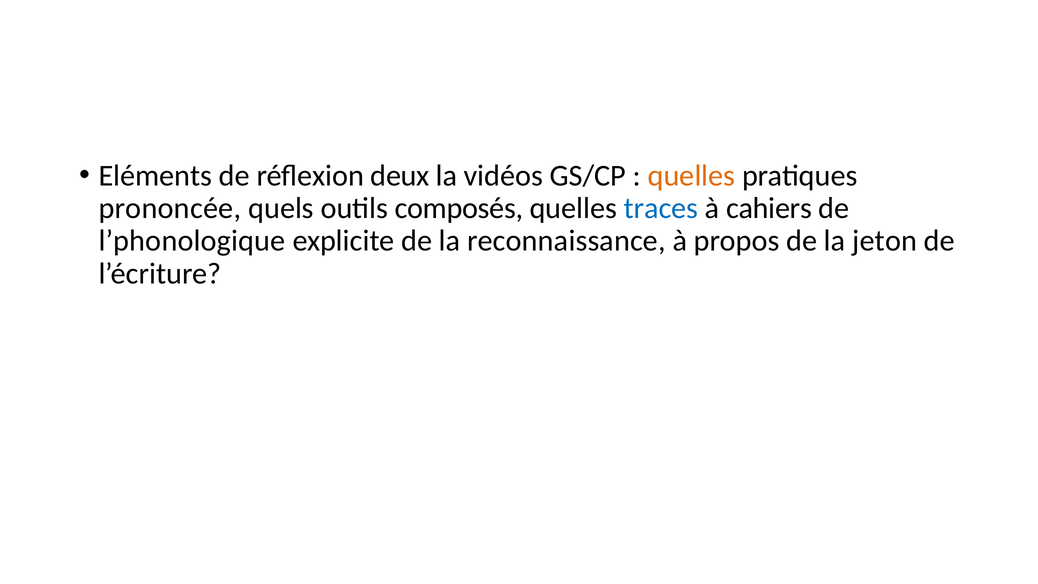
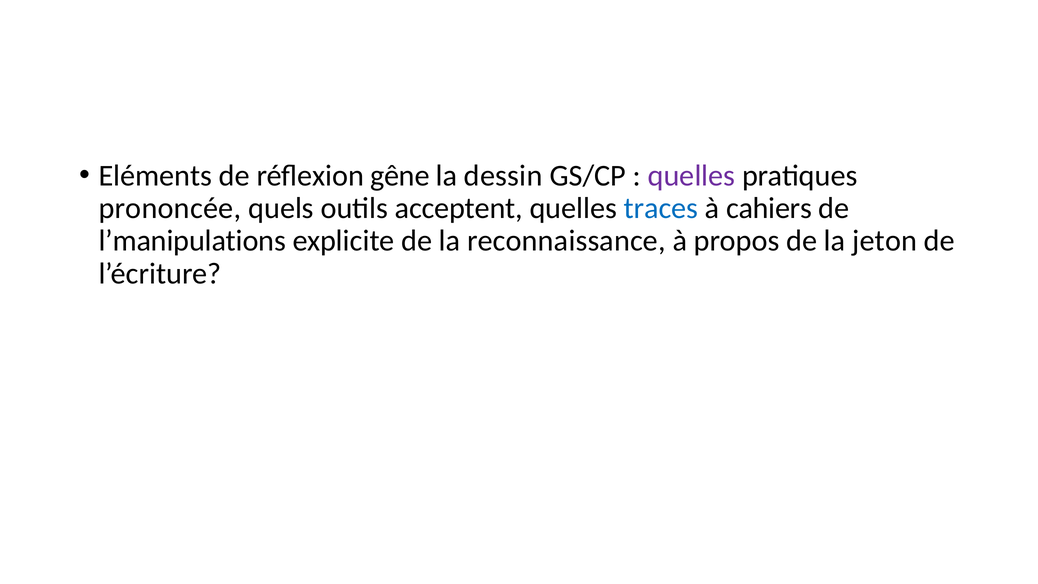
deux: deux -> gêne
vidéos: vidéos -> dessin
quelles at (691, 175) colour: orange -> purple
composés: composés -> acceptent
l’phonologique: l’phonologique -> l’manipulations
